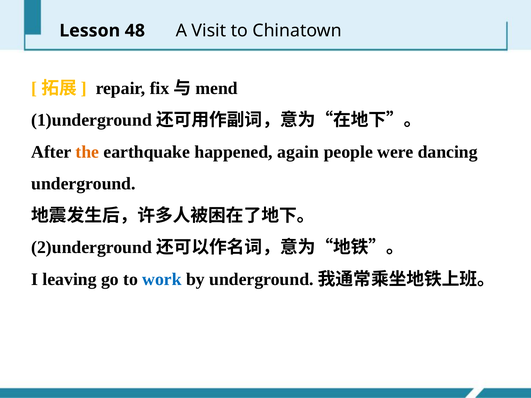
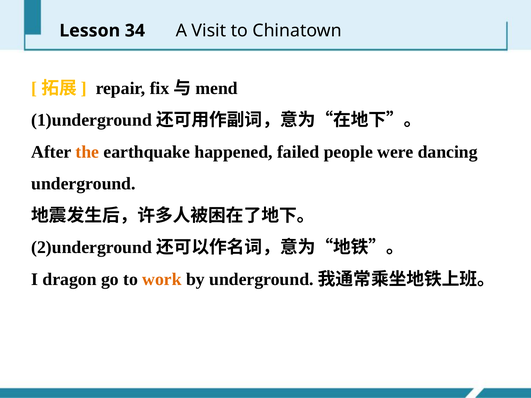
48: 48 -> 34
again: again -> failed
leaving: leaving -> dragon
work colour: blue -> orange
